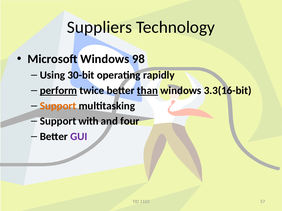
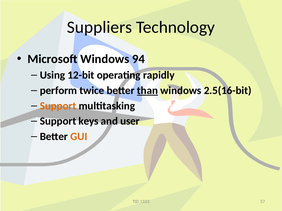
98: 98 -> 94
30-bit: 30-bit -> 12-bit
perform underline: present -> none
3.3(16-bit: 3.3(16-bit -> 2.5(16-bit
with: with -> keys
four: four -> user
GUI colour: purple -> orange
